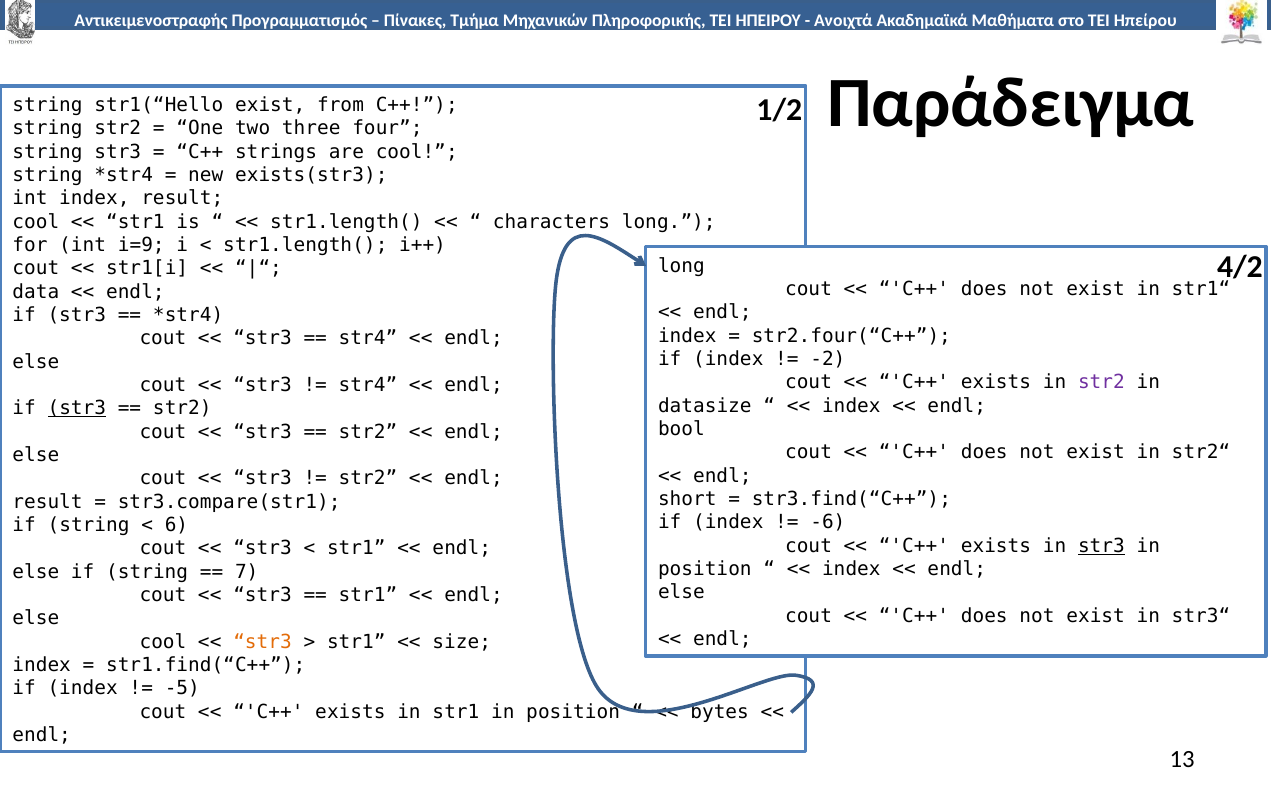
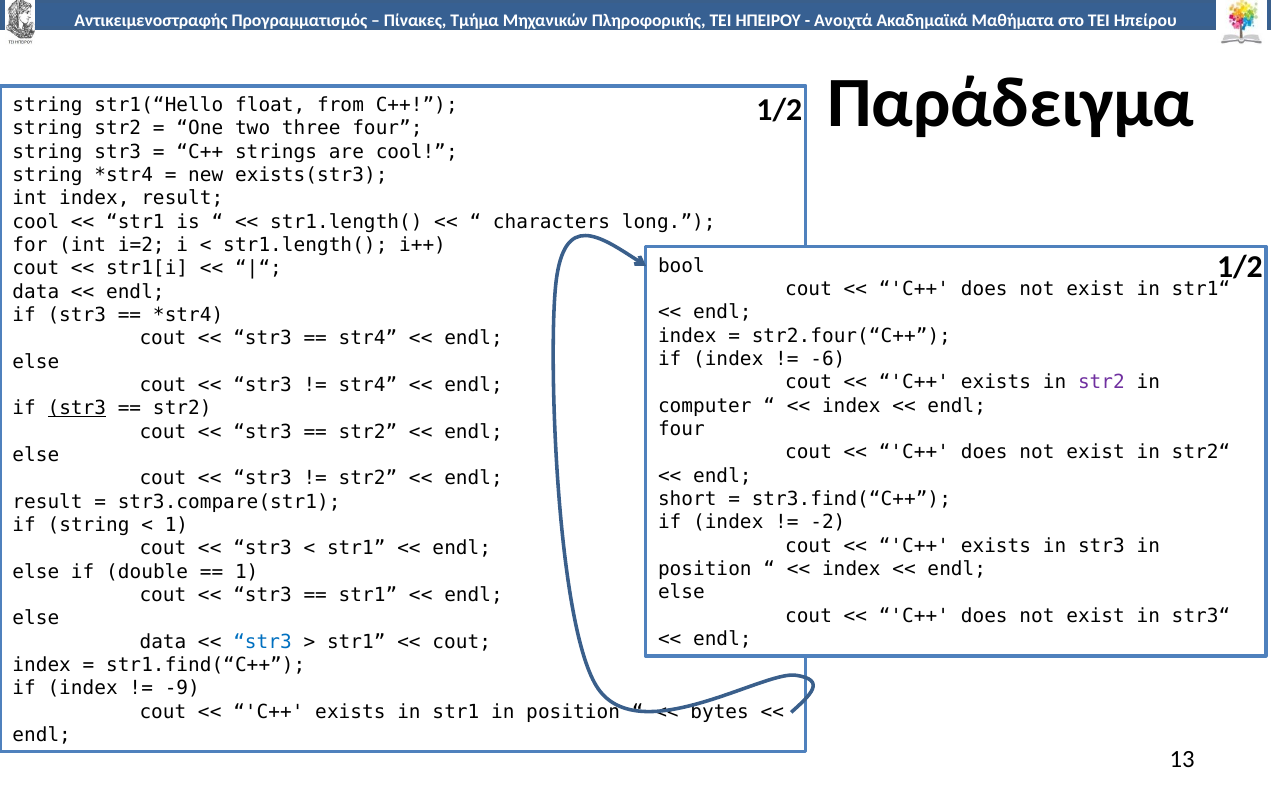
str1(“Hello exist: exist -> float
i=9: i=9 -> i=2
4/2 at (1240, 267): 4/2 -> 1/2
long at (681, 266): long -> bool
-2: -2 -> -6
datasize: datasize -> computer
bool at (681, 429): bool -> four
-6: -6 -> -2
6 at (177, 525): 6 -> 1
str3 at (1101, 545) underline: present -> none
else if string: string -> double
7 at (247, 571): 7 -> 1
cool at (163, 641): cool -> data
str3 at (263, 641) colour: orange -> blue
size at (462, 641): size -> cout
-5: -5 -> -9
